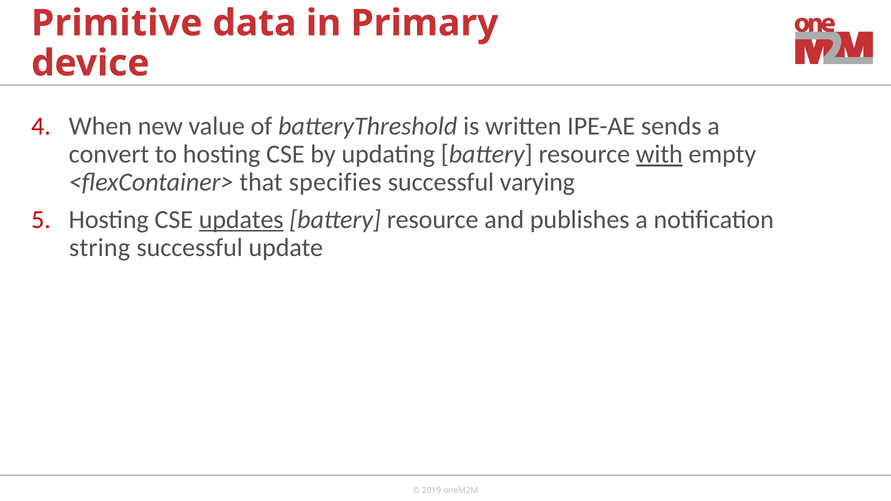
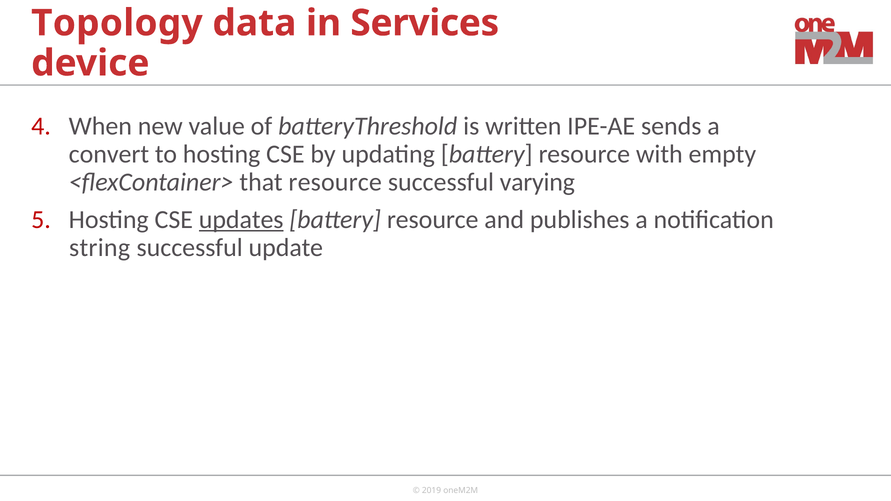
Primitive: Primitive -> Topology
Primary: Primary -> Services
with underline: present -> none
that specifies: specifies -> resource
